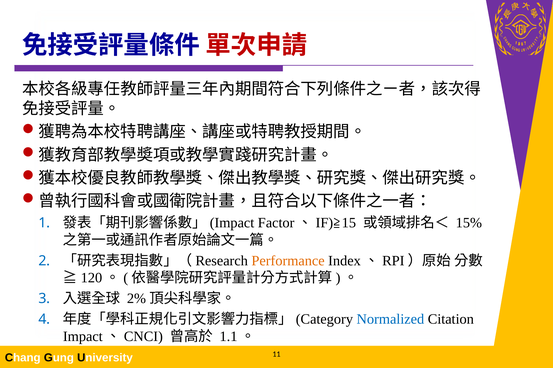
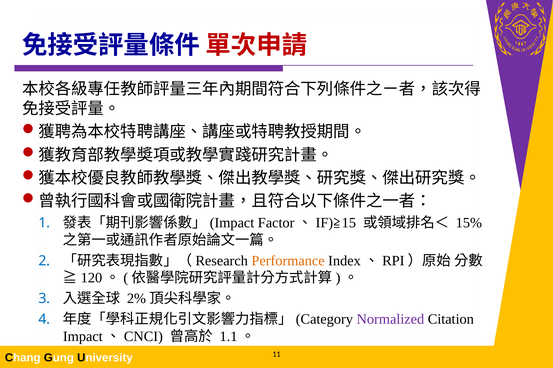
Normalized colour: blue -> purple
